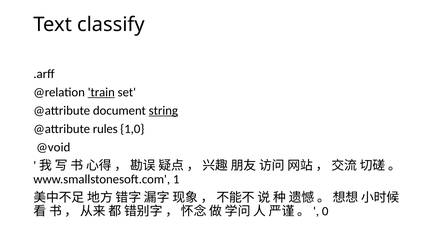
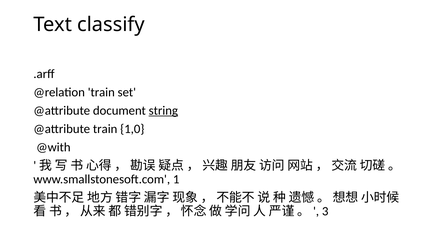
train at (101, 92) underline: present -> none
@attribute rules: rules -> train
@void: @void -> @with
0: 0 -> 3
